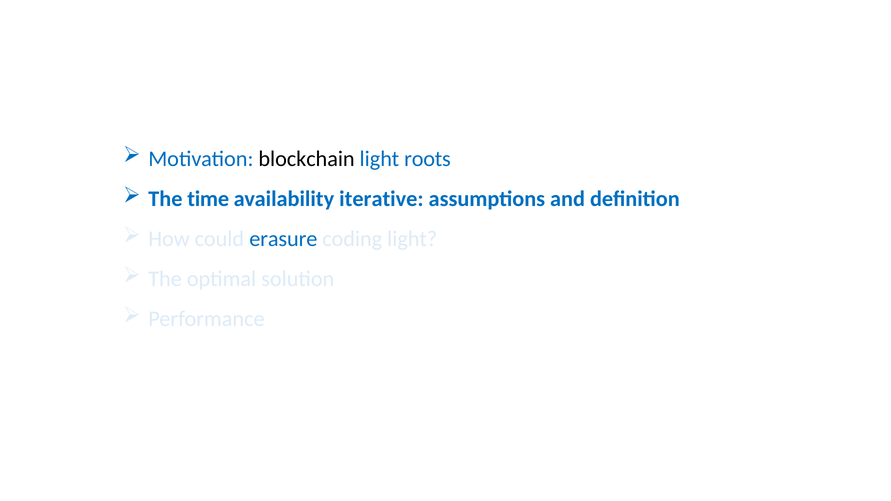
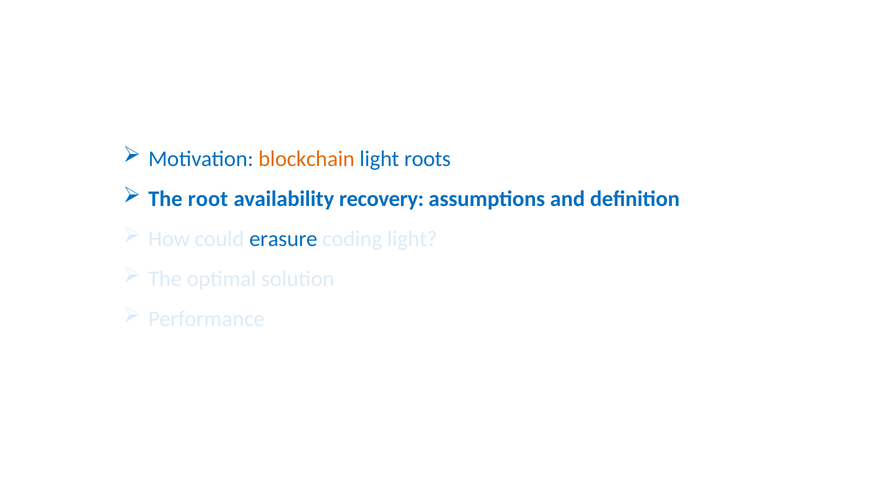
blockchain colour: black -> orange
time: time -> root
iterative: iterative -> recovery
